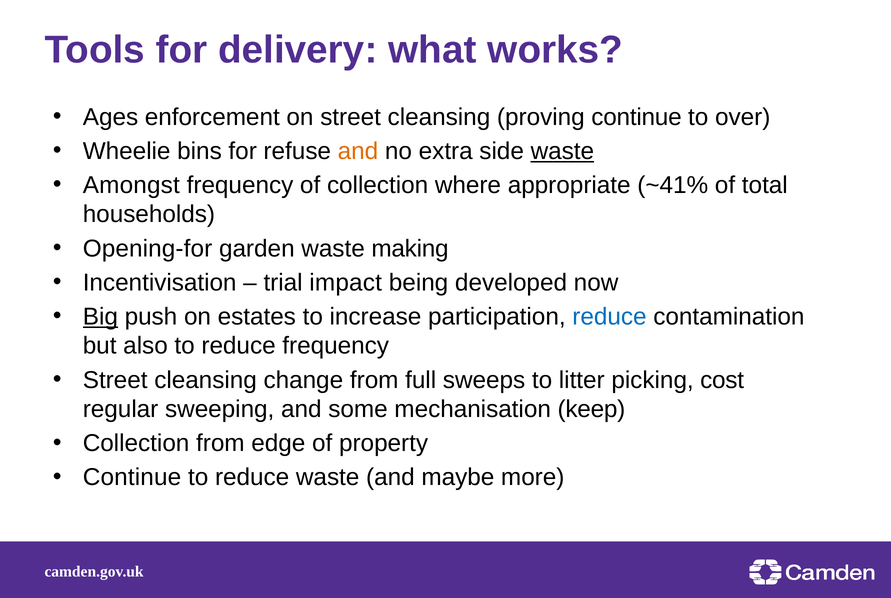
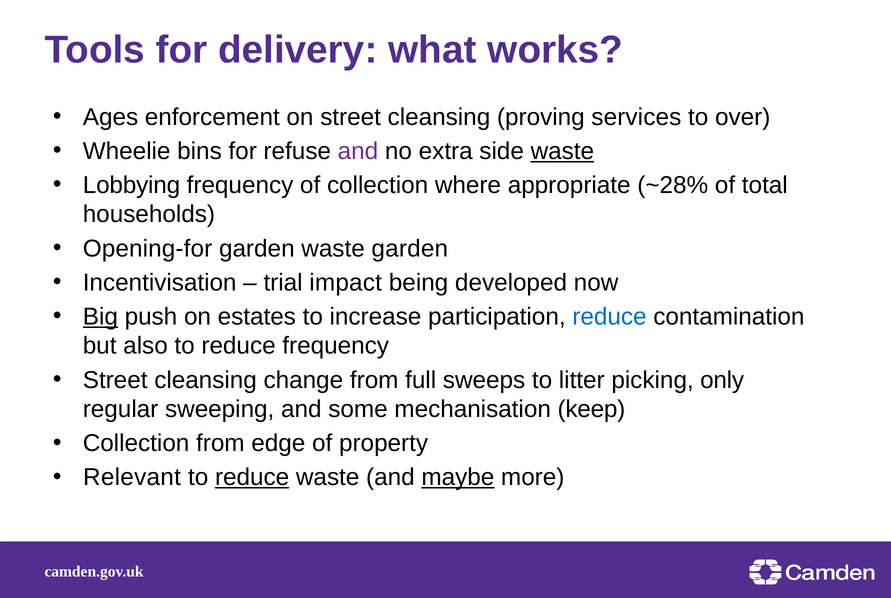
proving continue: continue -> services
and at (358, 151) colour: orange -> purple
Amongst: Amongst -> Lobbying
~41%: ~41% -> ~28%
waste making: making -> garden
cost: cost -> only
Continue at (132, 477): Continue -> Relevant
reduce at (252, 477) underline: none -> present
maybe underline: none -> present
